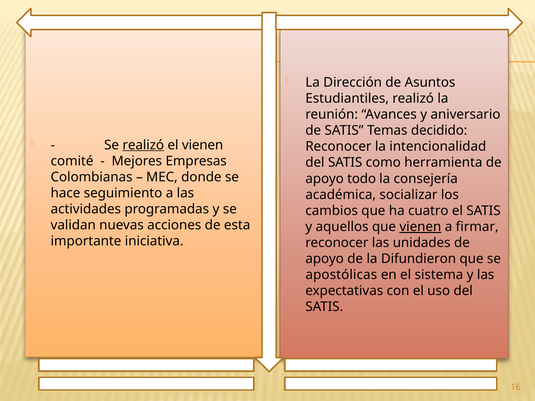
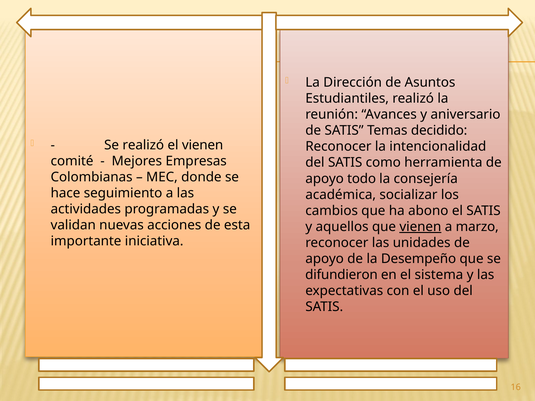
realizó at (143, 145) underline: present -> none
cuatro: cuatro -> abono
firmar: firmar -> marzo
Difundieron: Difundieron -> Desempeño
apostólicas: apostólicas -> difundieron
